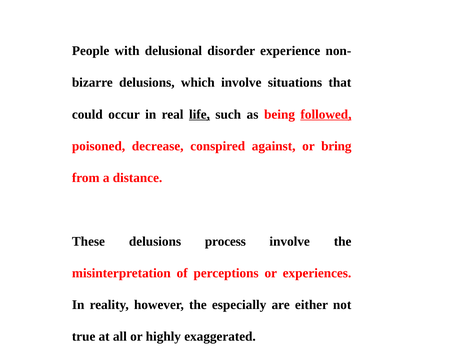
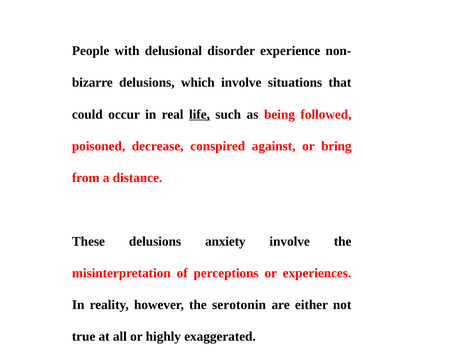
followed underline: present -> none
process: process -> anxiety
especially: especially -> serotonin
